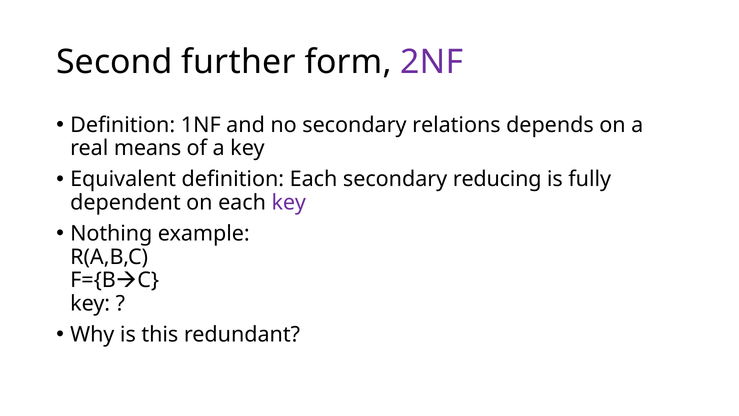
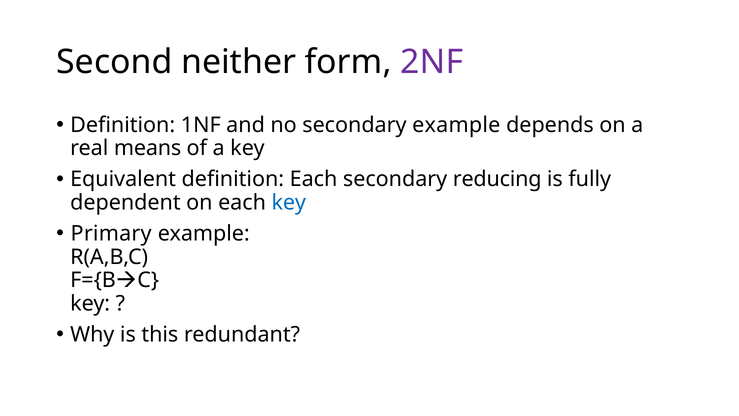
further: further -> neither
secondary relations: relations -> example
key at (289, 202) colour: purple -> blue
Nothing: Nothing -> Primary
